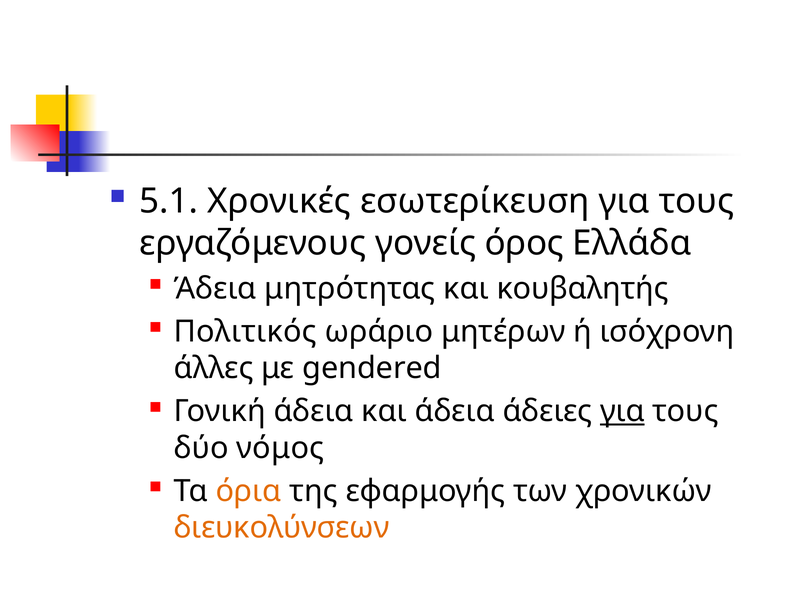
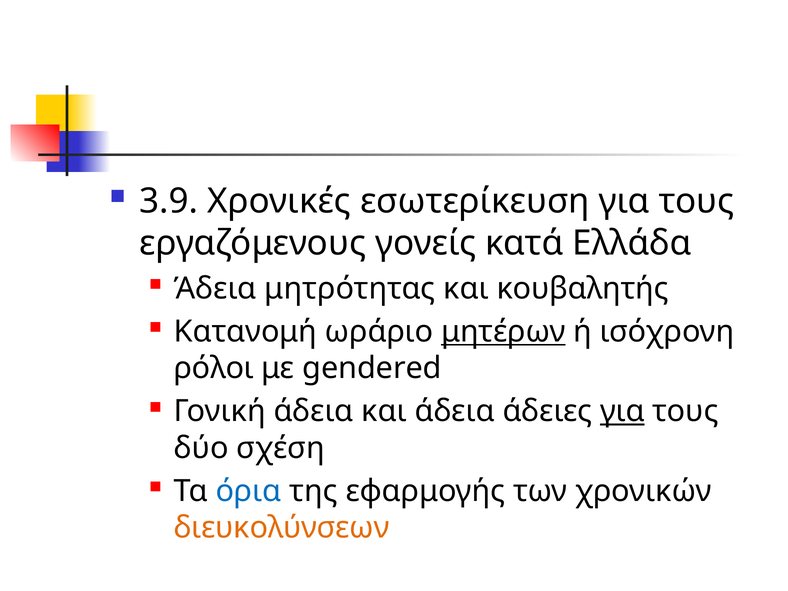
5.1: 5.1 -> 3.9
όρος: όρος -> κατά
Πολιτικός: Πολιτικός -> Κατανομή
μητέρων underline: none -> present
άλλες: άλλες -> ρόλοι
νόμος: νόμος -> σχέση
όρια colour: orange -> blue
